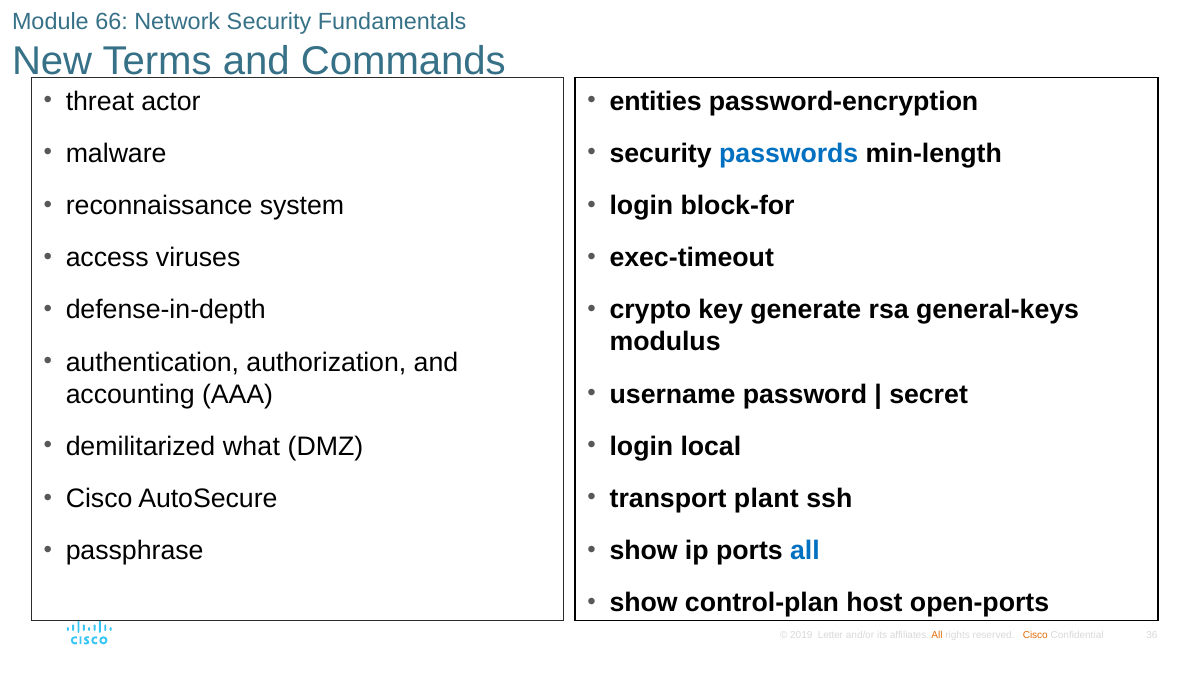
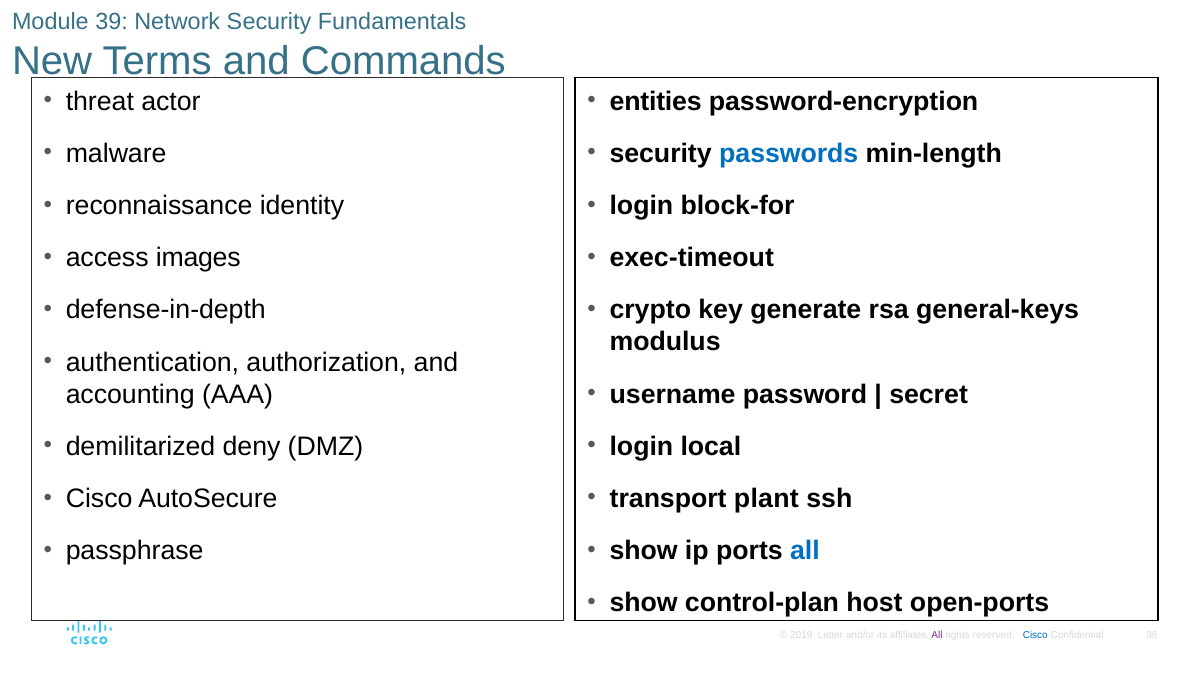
66: 66 -> 39
system: system -> identity
viruses: viruses -> images
what: what -> deny
All at (937, 635) colour: orange -> purple
Cisco at (1035, 635) colour: orange -> blue
